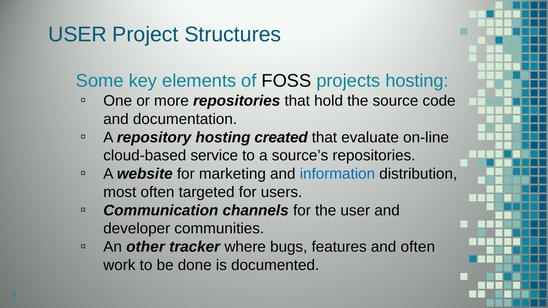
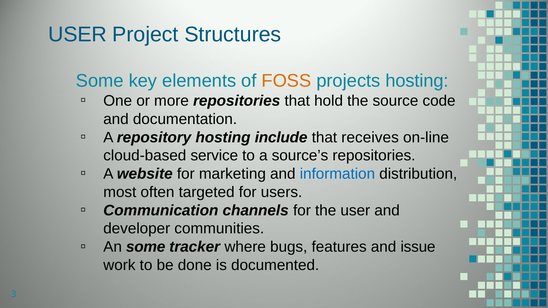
FOSS colour: black -> orange
created: created -> include
evaluate: evaluate -> receives
other: other -> some
and often: often -> issue
